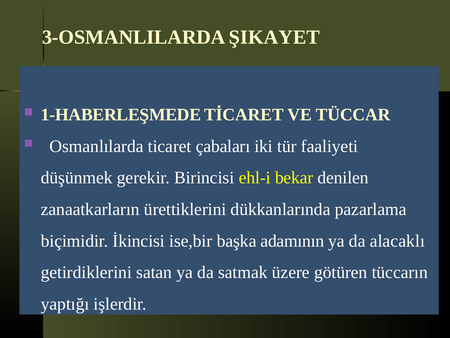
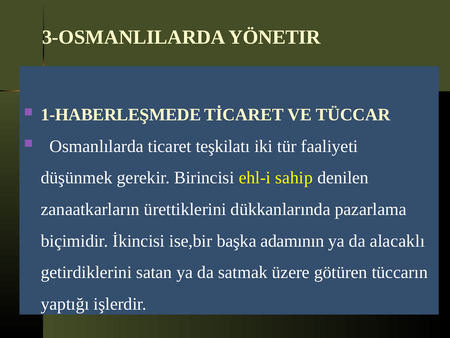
ŞIKAYET: ŞIKAYET -> YÖNETIR
çabaları: çabaları -> teşkilatı
bekar: bekar -> sahip
